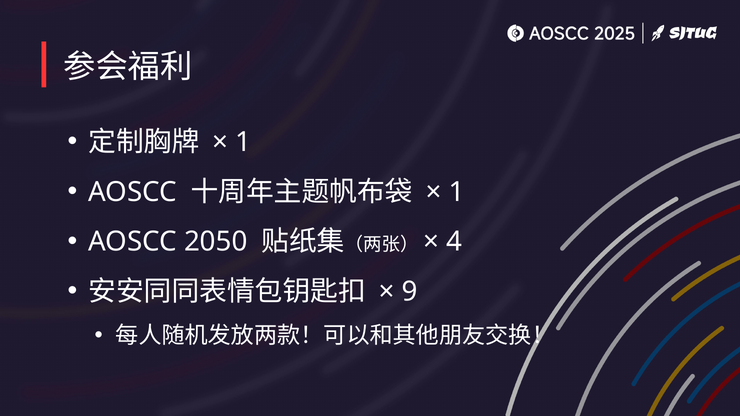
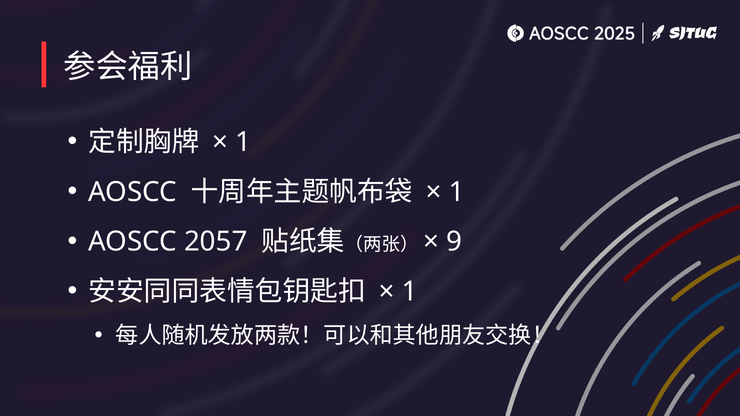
2050: 2050 -> 2057
4: 4 -> 9
9 at (410, 292): 9 -> 1
